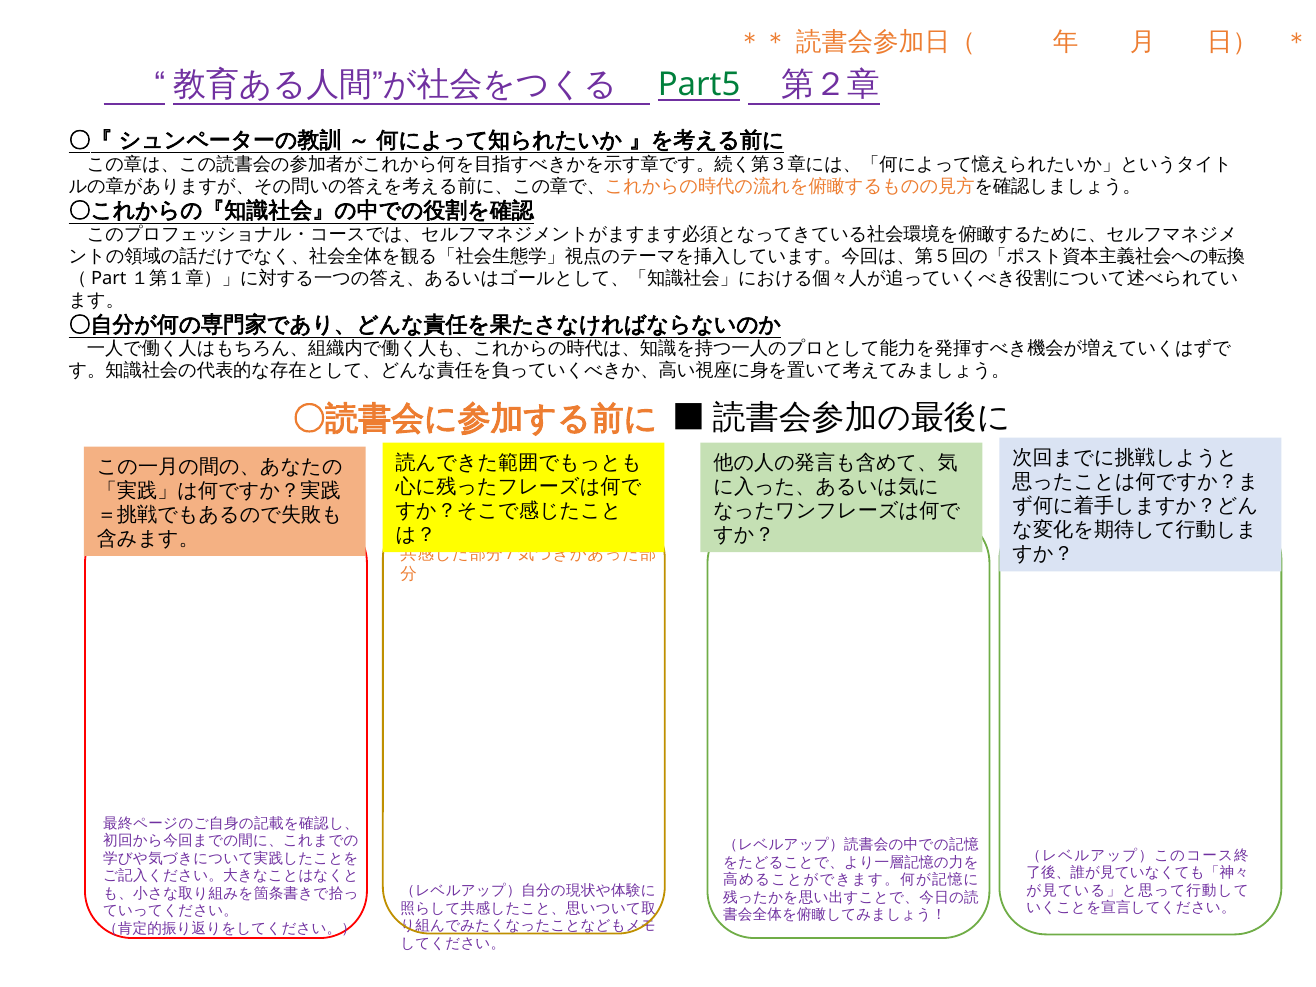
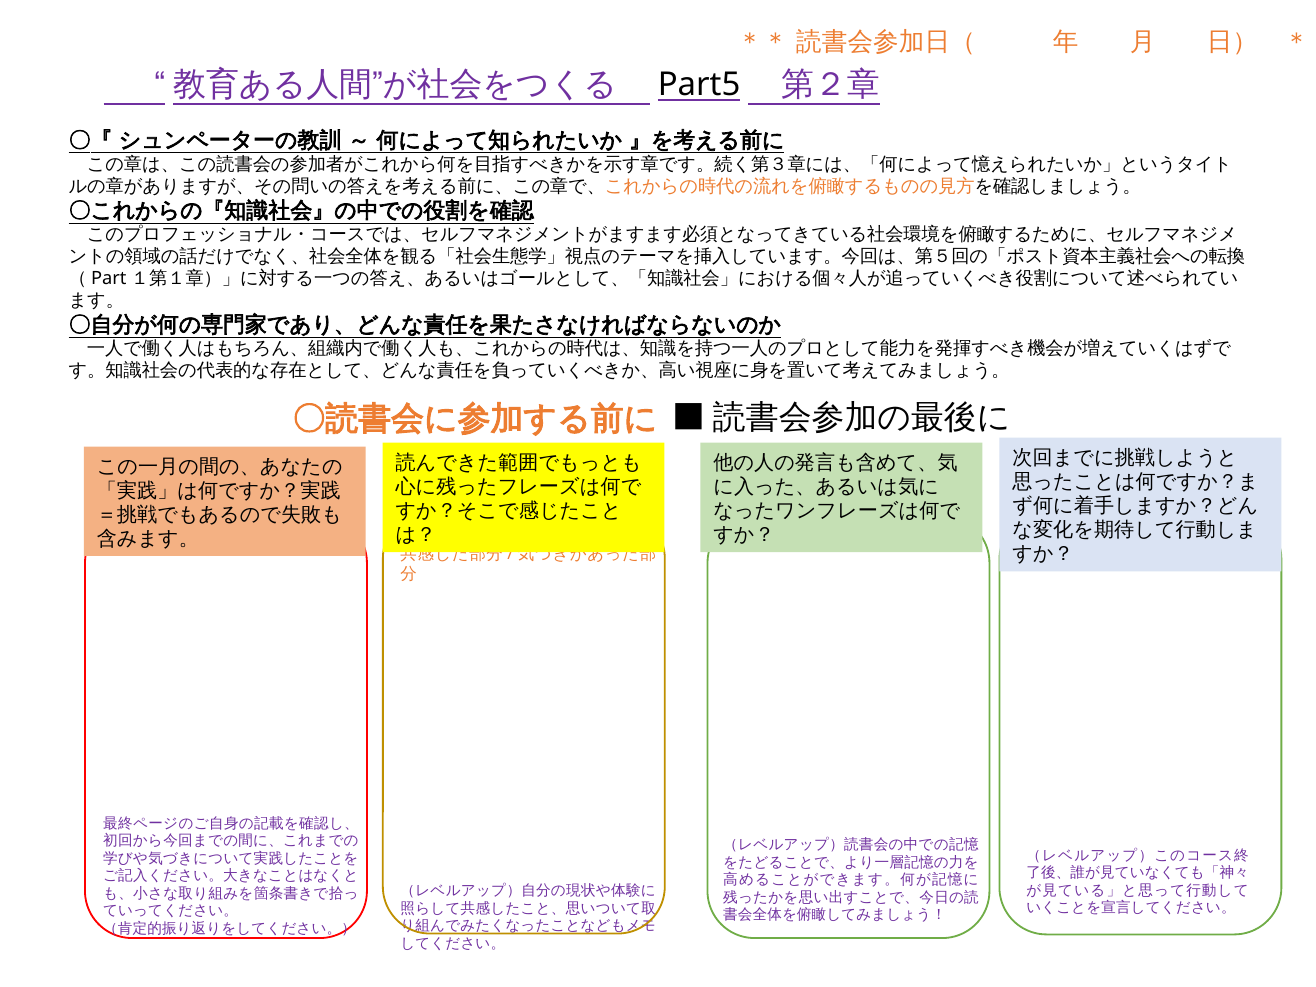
Part5 colour: green -> black
